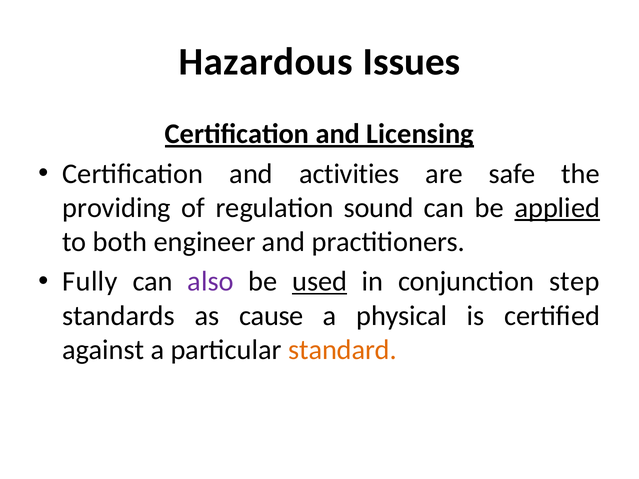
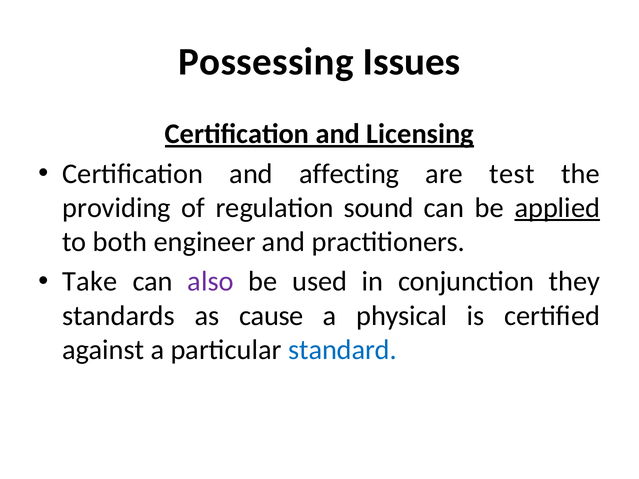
Hazardous: Hazardous -> Possessing
activities: activities -> affecting
safe: safe -> test
Fully: Fully -> Take
used underline: present -> none
step: step -> they
standard colour: orange -> blue
